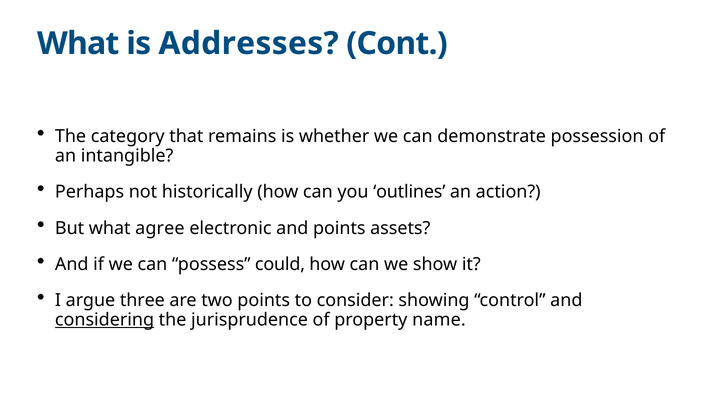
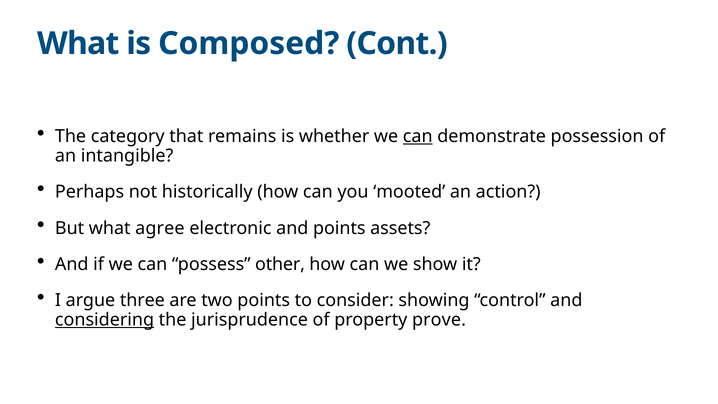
Addresses: Addresses -> Composed
can at (418, 136) underline: none -> present
outlines: outlines -> mooted
could: could -> other
name: name -> prove
